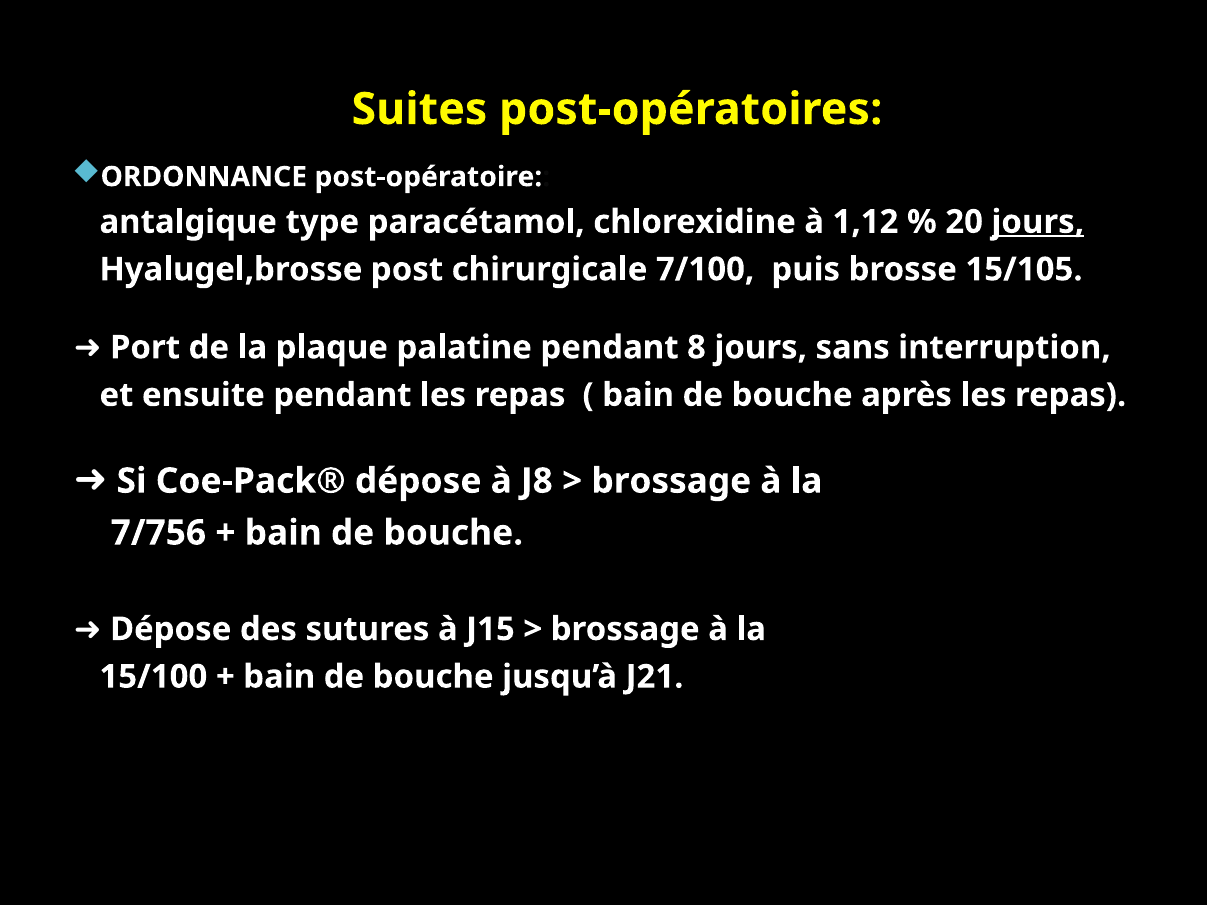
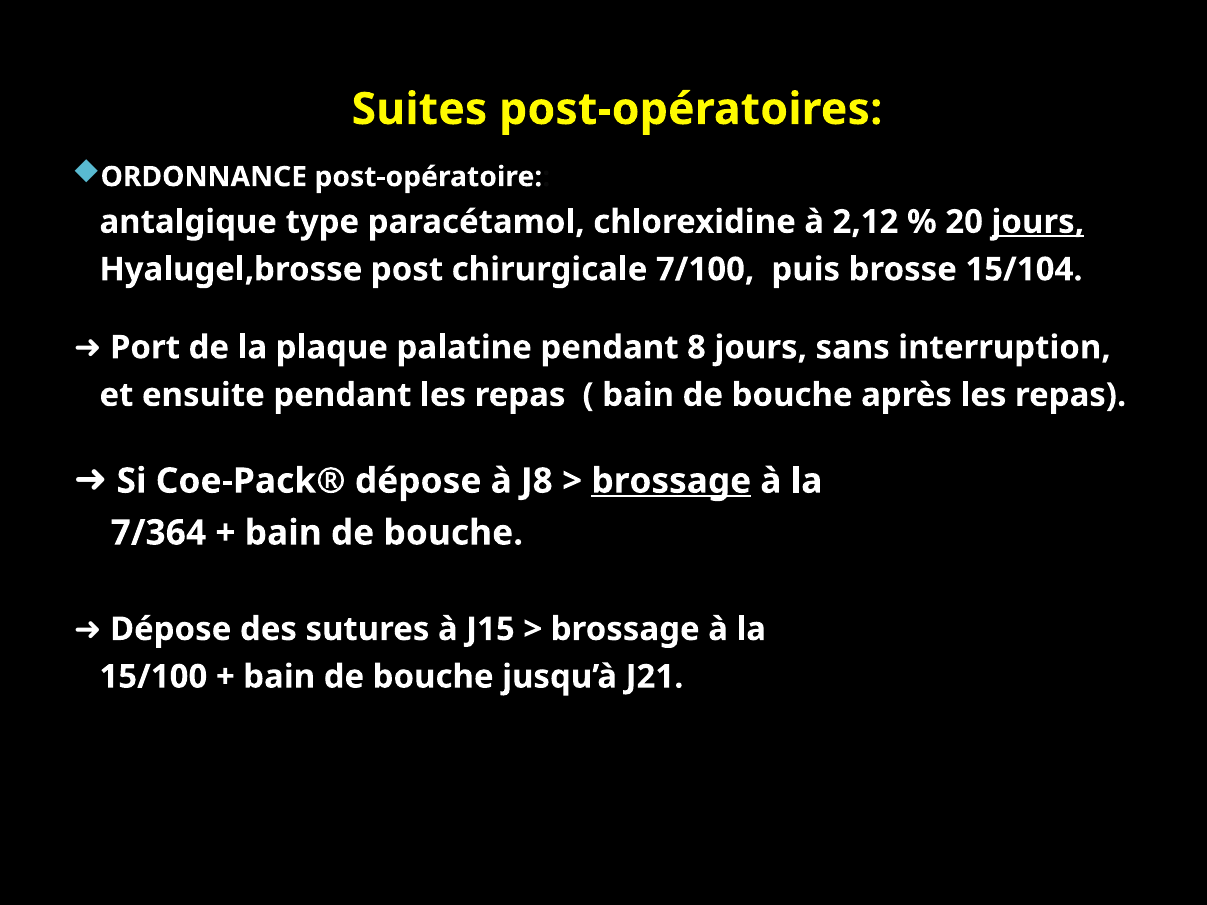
1,12: 1,12 -> 2,12
15/105: 15/105 -> 15/104
brossage at (671, 481) underline: none -> present
7/756: 7/756 -> 7/364
